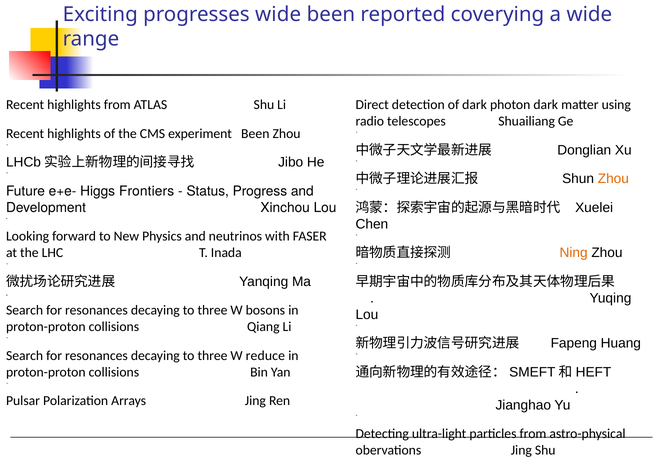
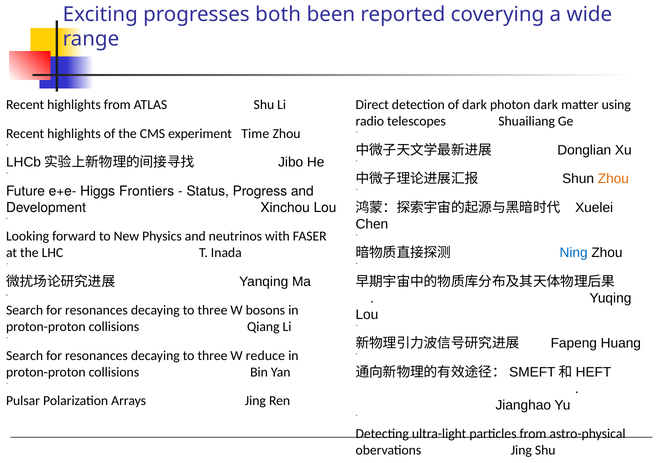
progresses wide: wide -> both
experiment Been: Been -> Time
Ning colour: orange -> blue
